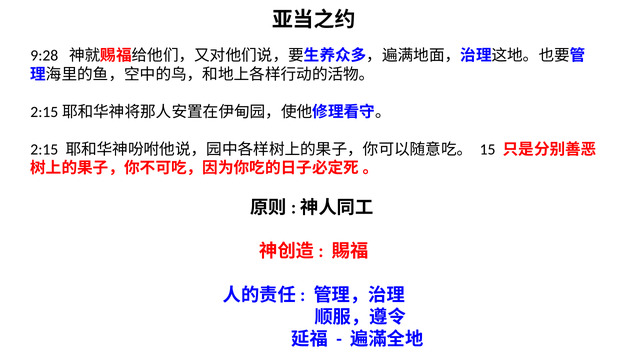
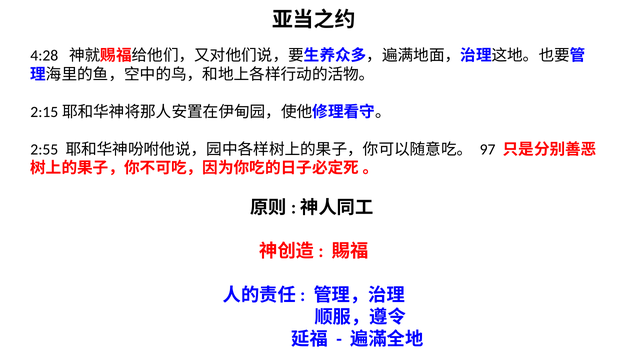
9:28: 9:28 -> 4:28
2:15: 2:15 -> 2:55
15: 15 -> 97
